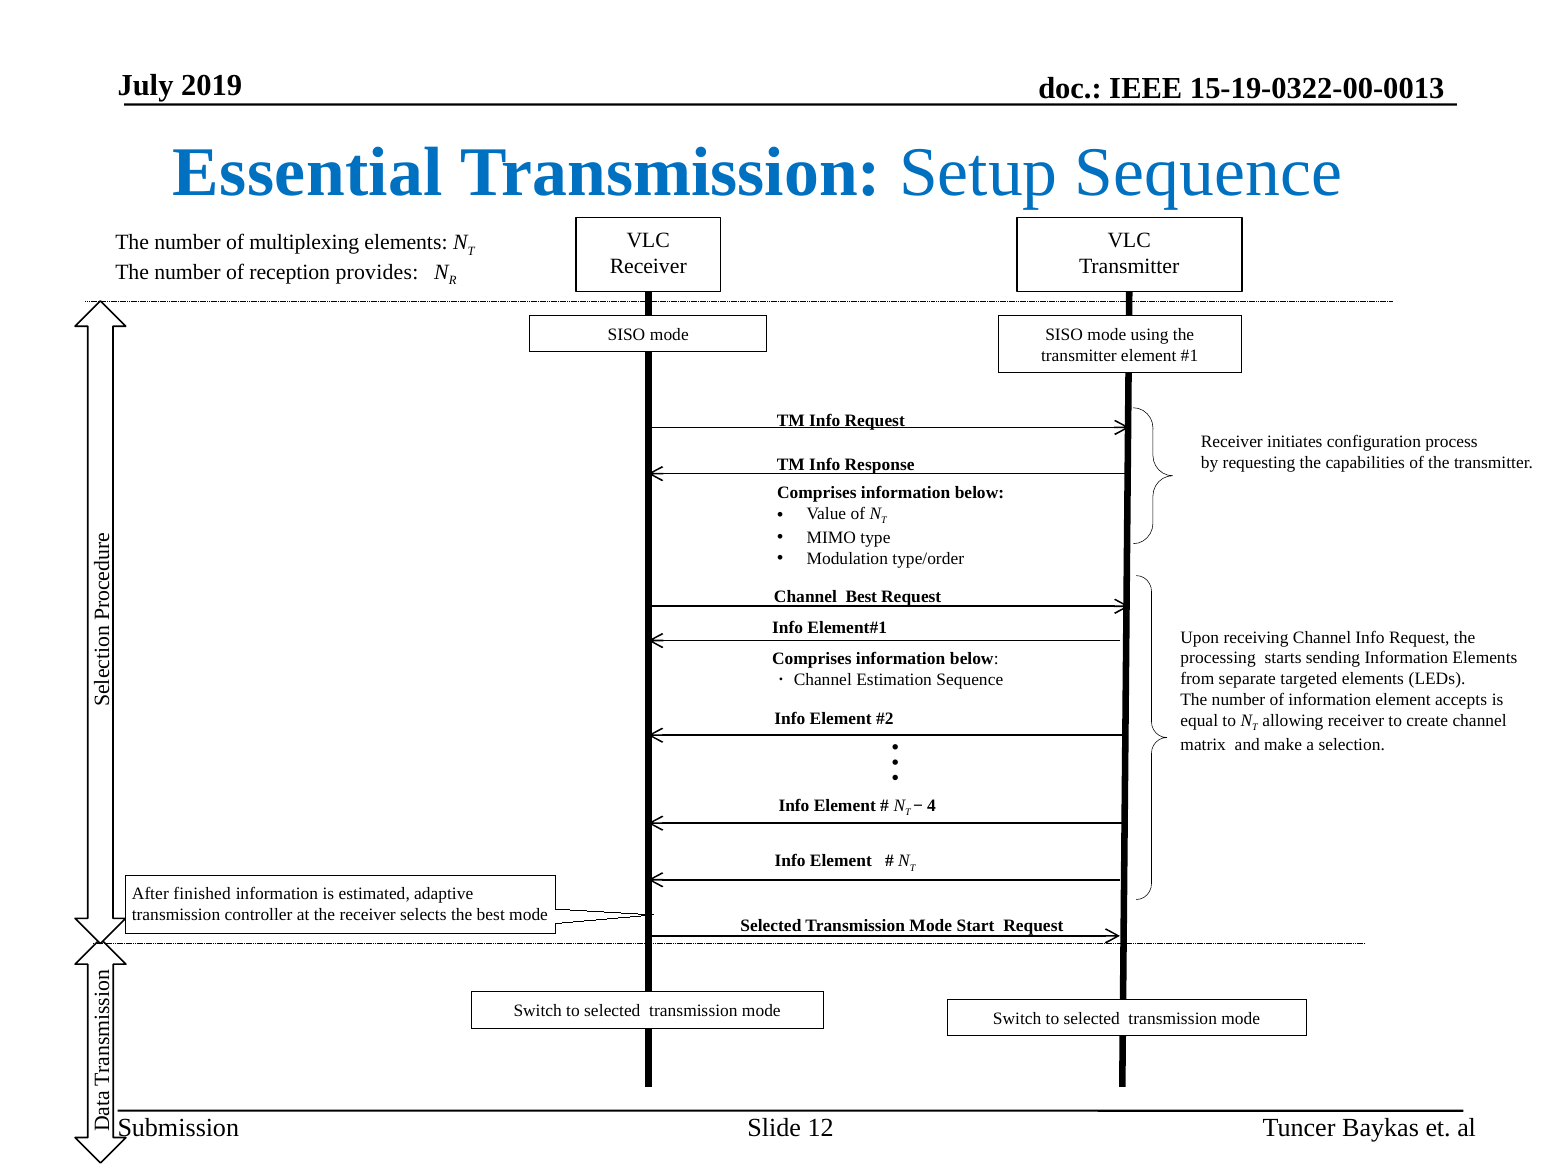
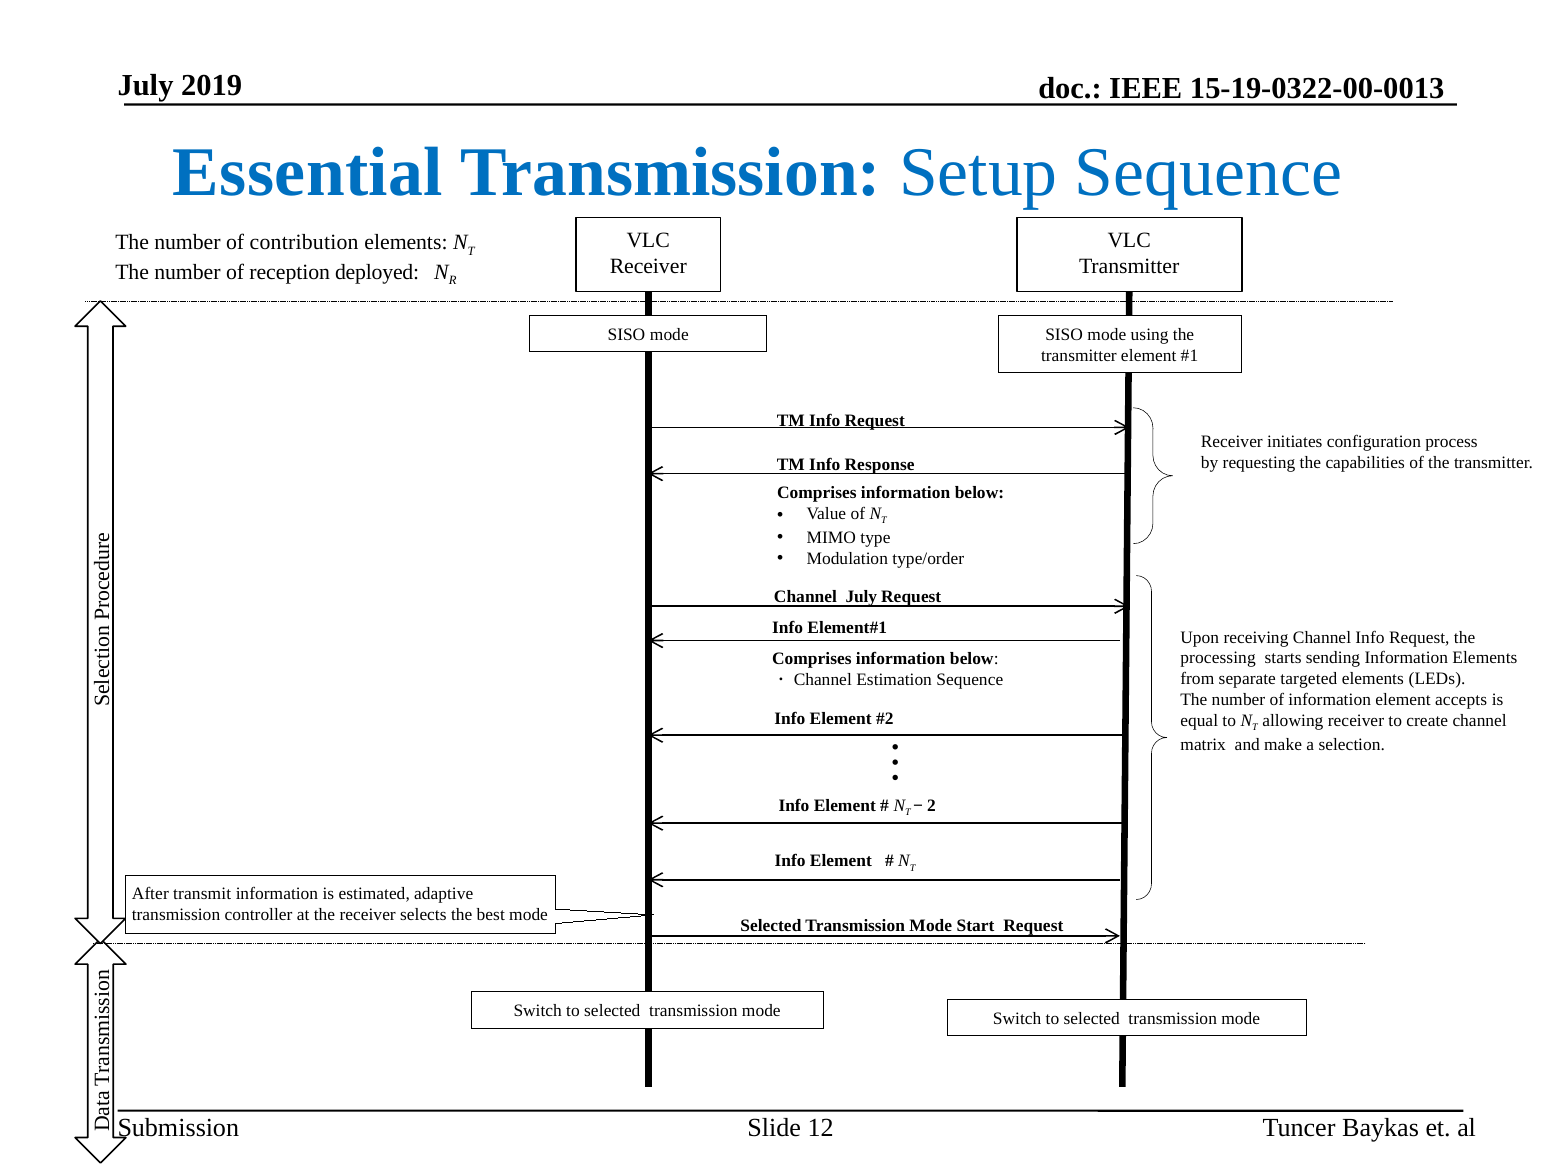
multiplexing: multiplexing -> contribution
provides: provides -> deployed
Channel Best: Best -> July
4: 4 -> 2
finished: finished -> transmit
